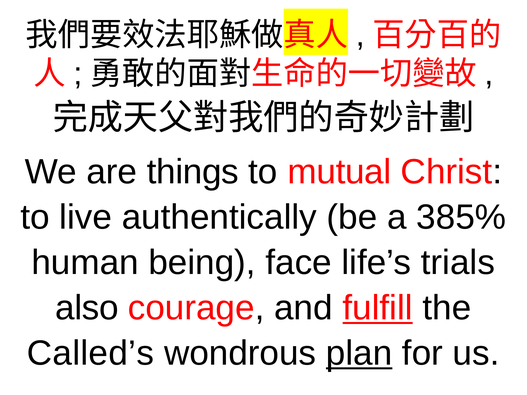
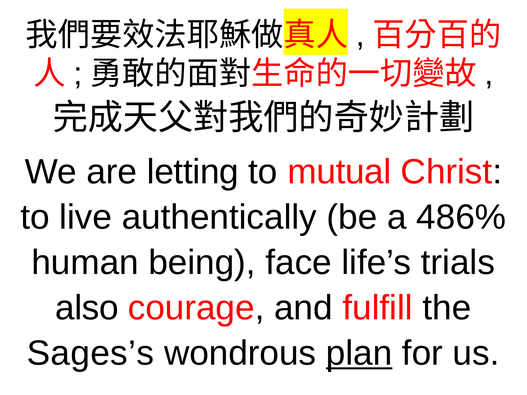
things: things -> letting
385%: 385% -> 486%
fulfill underline: present -> none
Called’s: Called’s -> Sages’s
